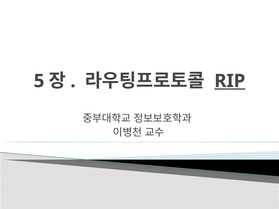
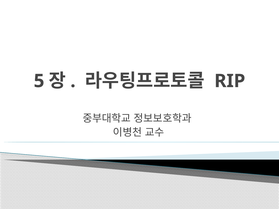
RIP underline: present -> none
